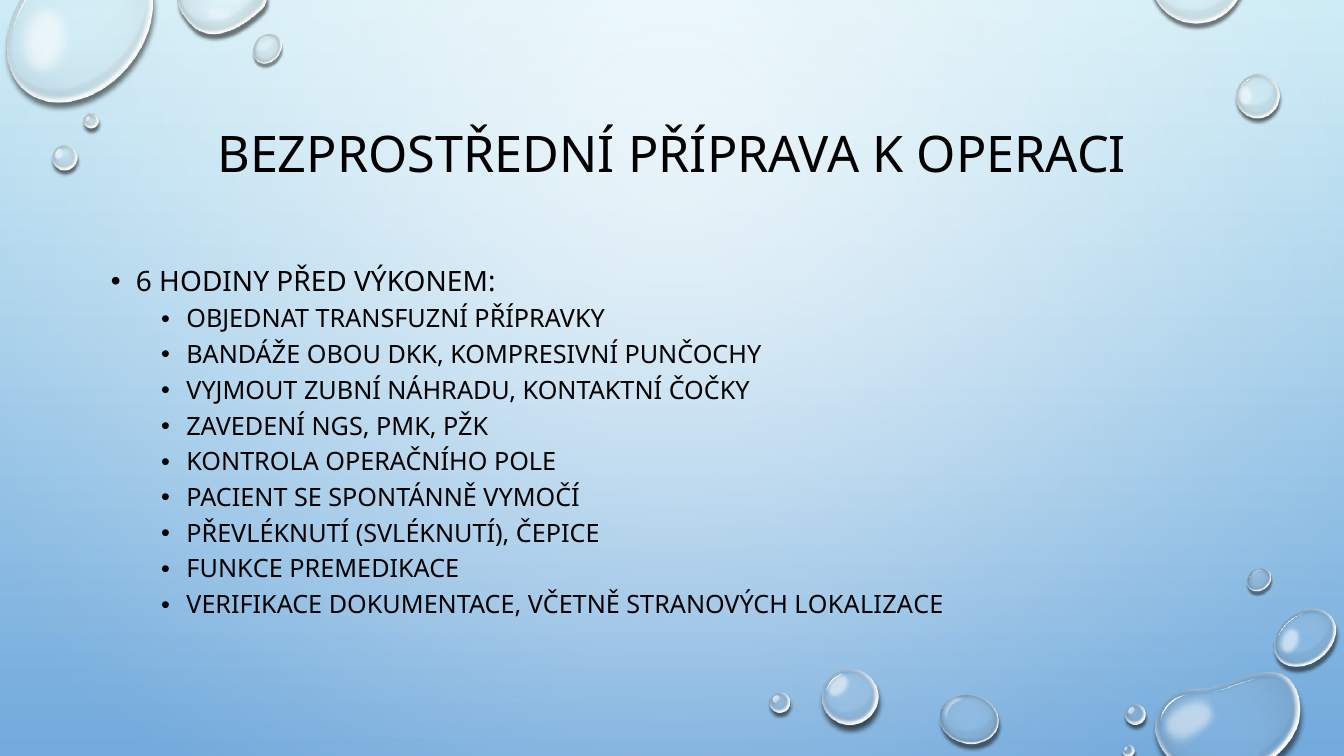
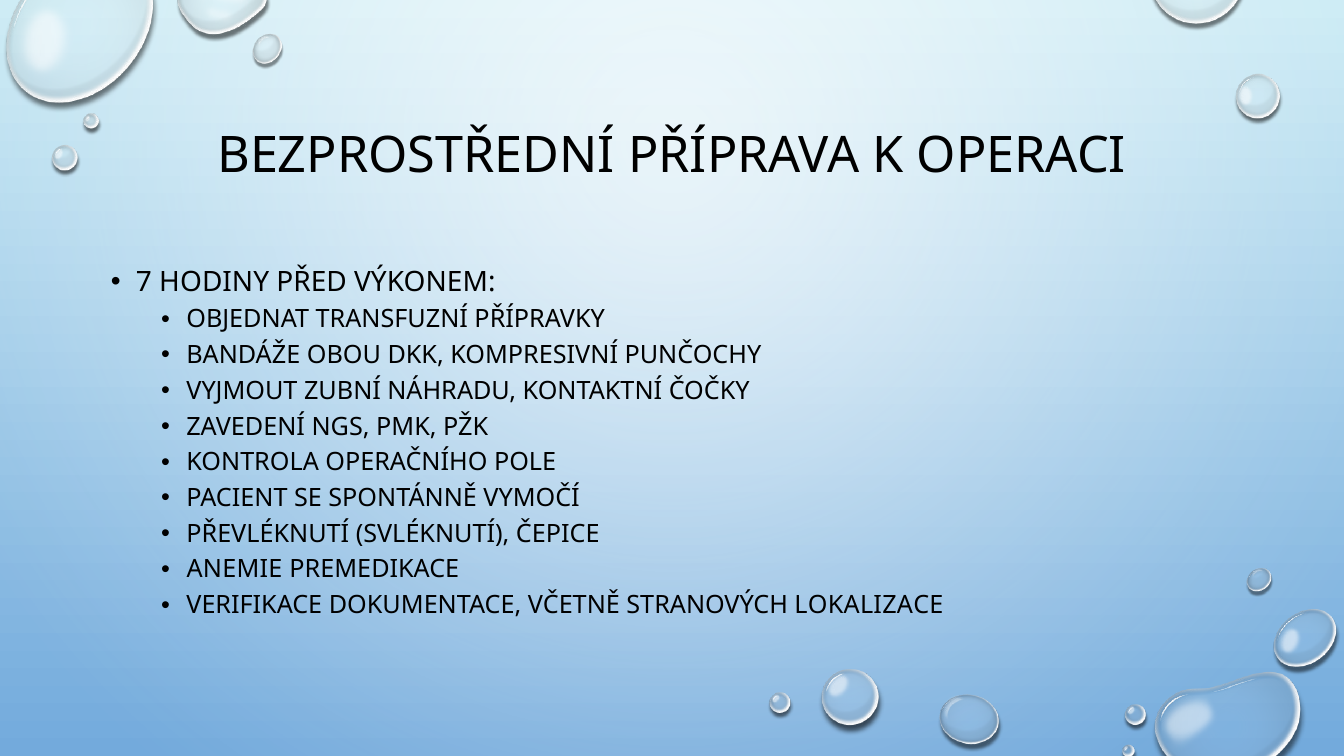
6: 6 -> 7
FUNKCE: FUNKCE -> ANEMIE
